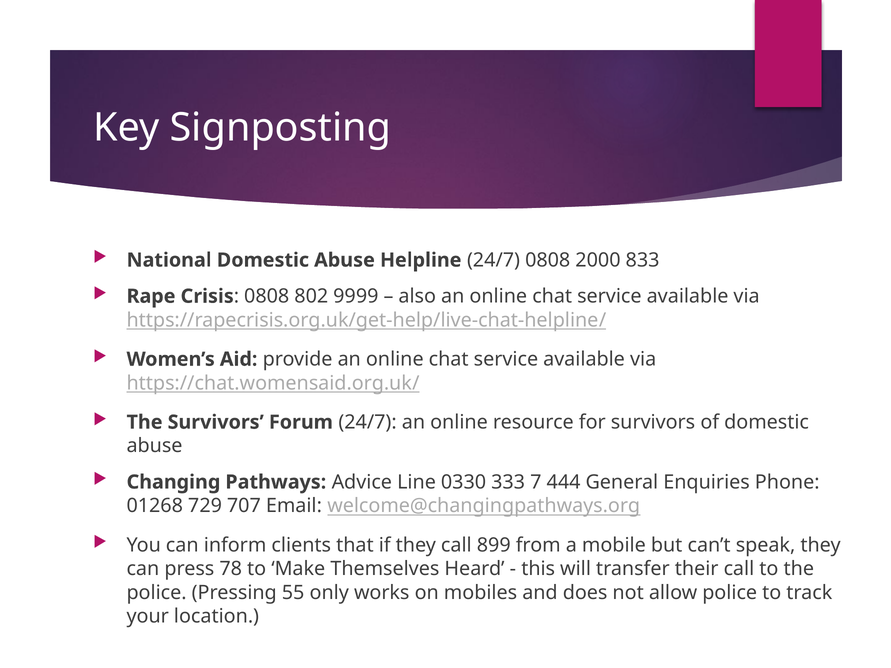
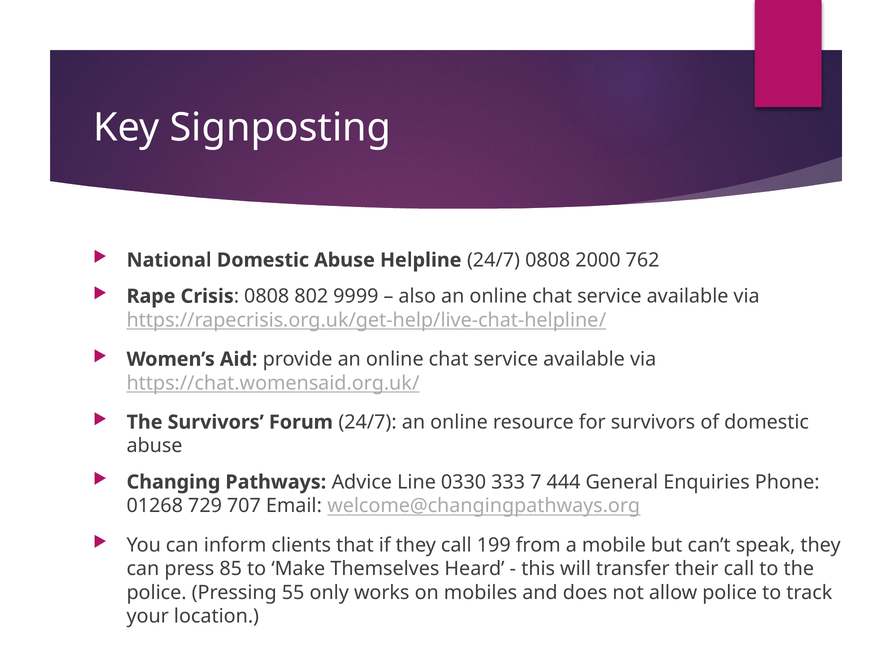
833: 833 -> 762
899: 899 -> 199
78: 78 -> 85
